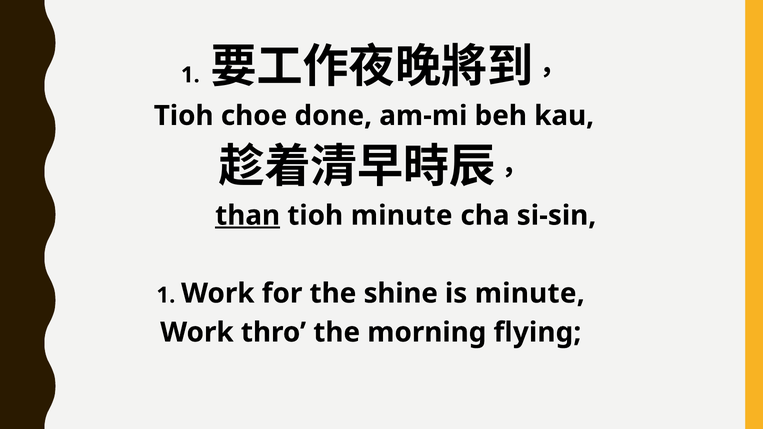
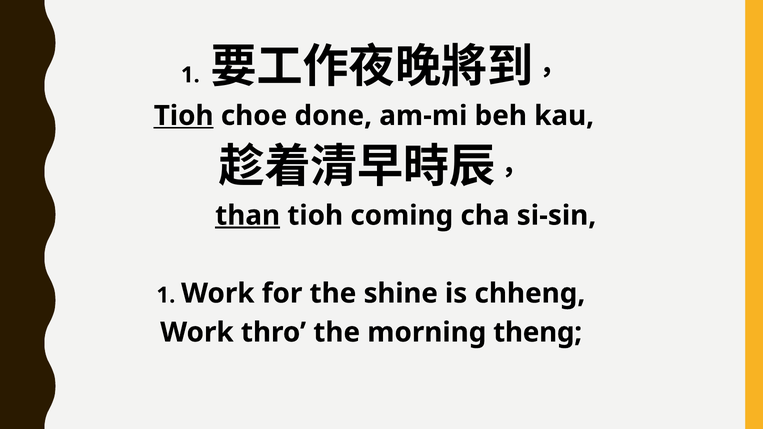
Tioh at (184, 116) underline: none -> present
tioh minute: minute -> coming
is minute: minute -> chheng
flying: flying -> theng
